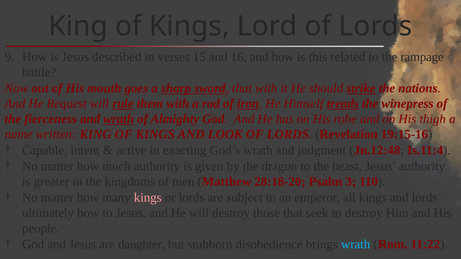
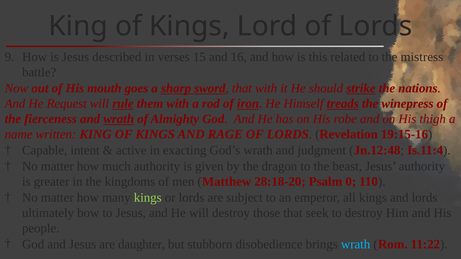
rampage: rampage -> mistress
LOOK: LOOK -> RAGE
3: 3 -> 0
kings at (148, 198) colour: pink -> light green
